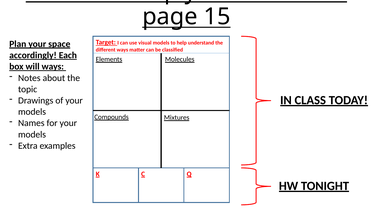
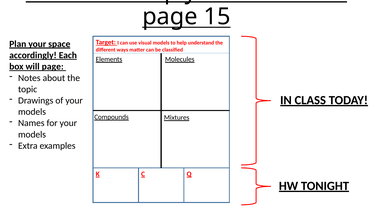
will ways: ways -> page
